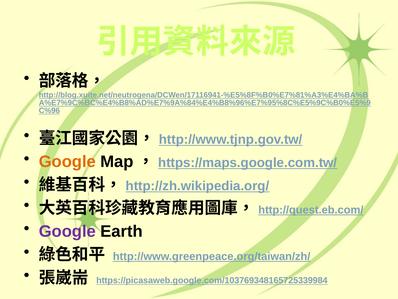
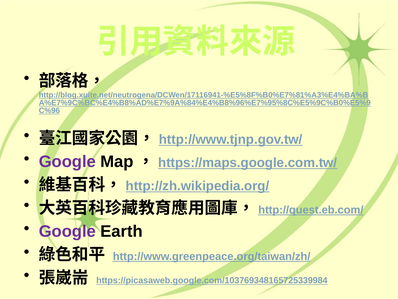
Google at (67, 161) colour: orange -> purple
